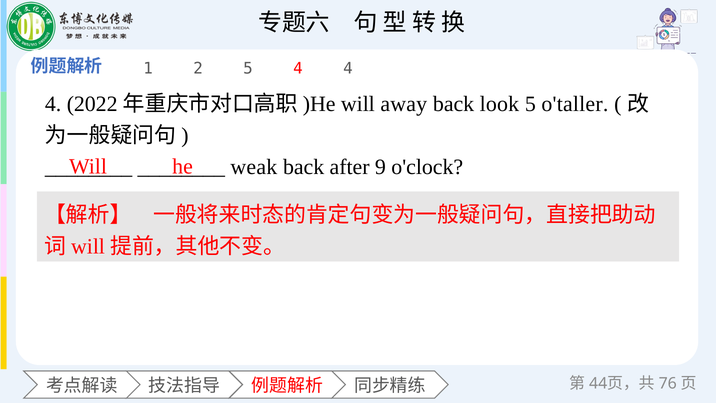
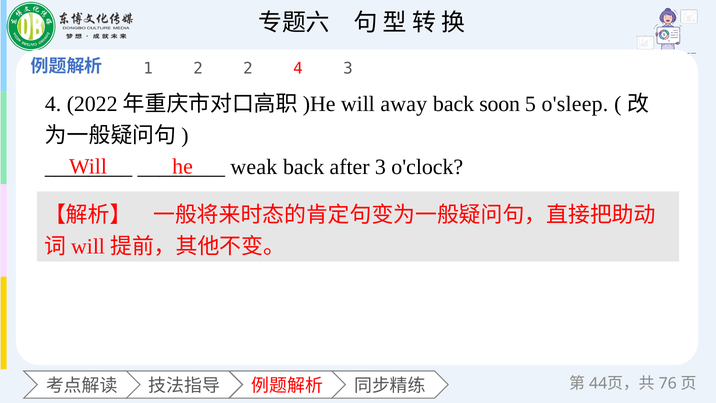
2 5: 5 -> 2
4 4: 4 -> 3
look: look -> soon
o'taller: o'taller -> o'sleep
after 9: 9 -> 3
